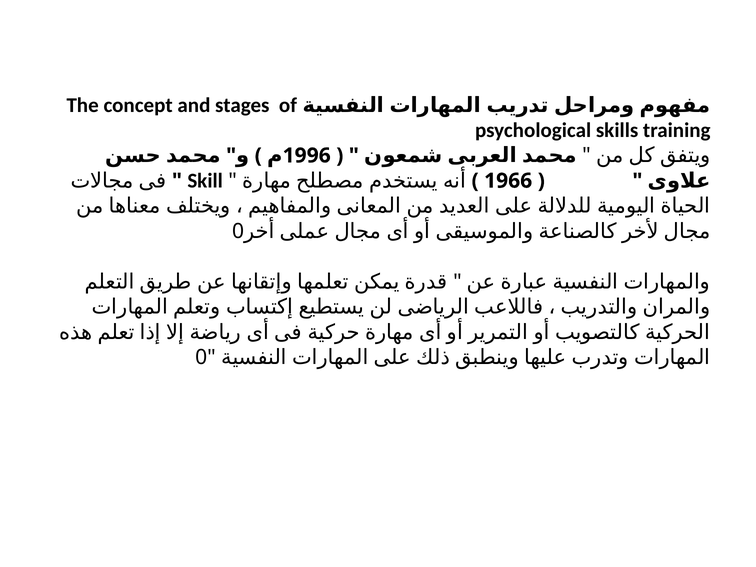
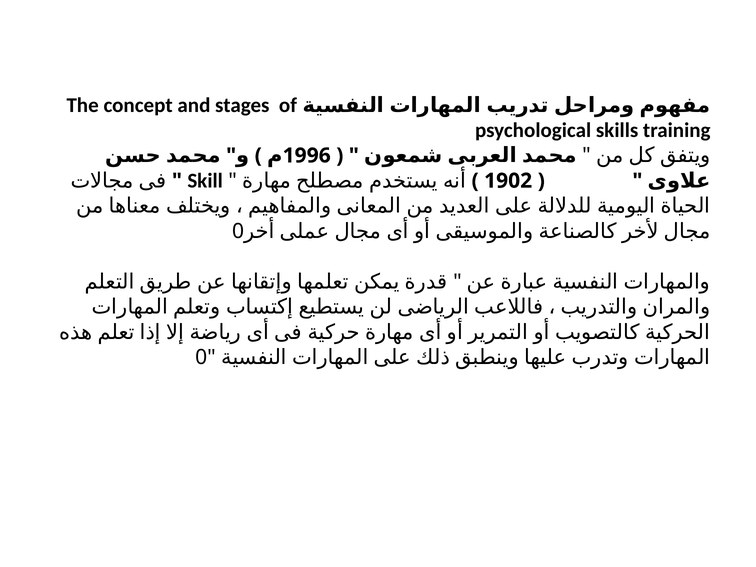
1966: 1966 -> 1902
